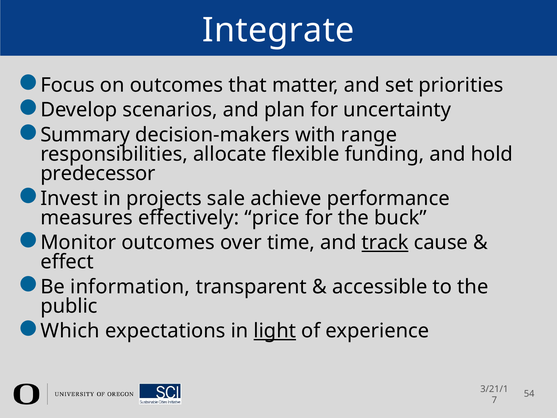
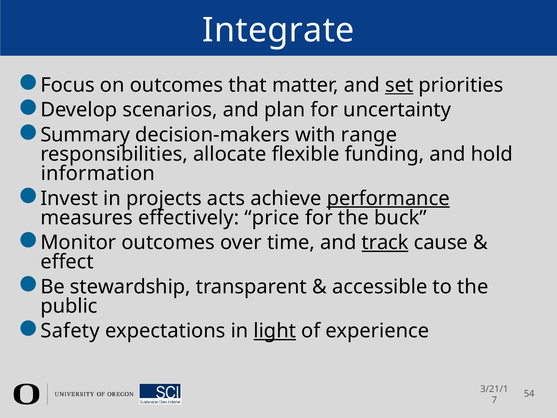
set underline: none -> present
predecessor: predecessor -> information
sale: sale -> acts
performance underline: none -> present
information: information -> stewardship
Which: Which -> Safety
